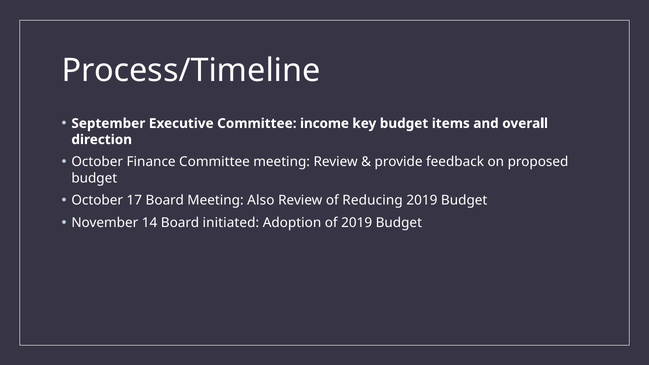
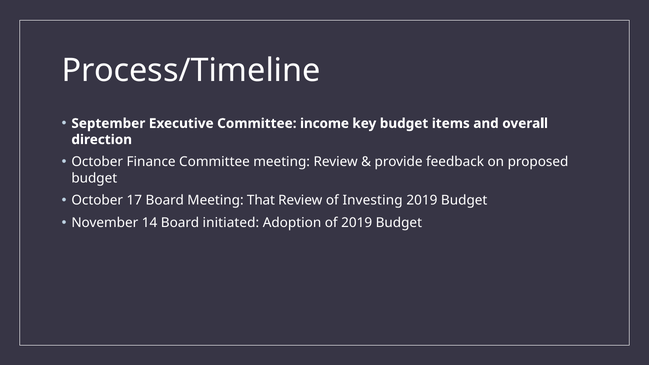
Also: Also -> That
Reducing: Reducing -> Investing
